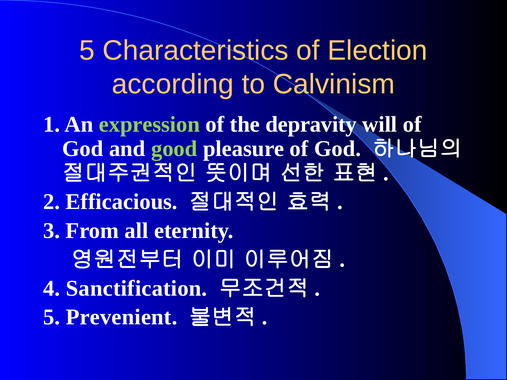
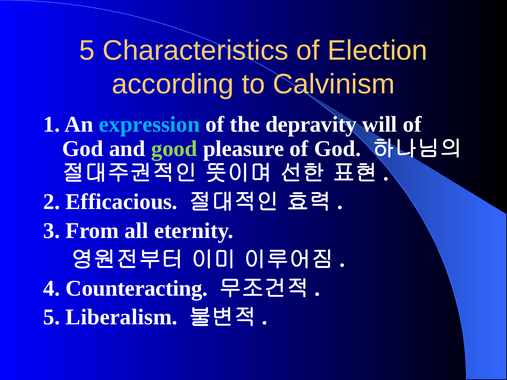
expression colour: light green -> light blue
Sanctification: Sanctification -> Counteracting
Prevenient: Prevenient -> Liberalism
